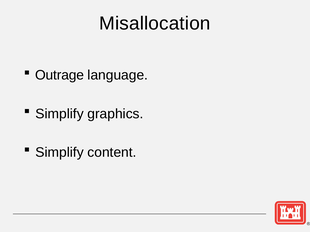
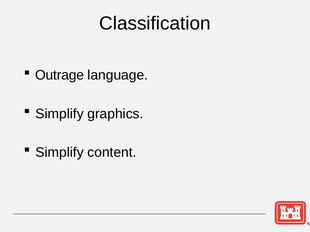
Misallocation: Misallocation -> Classification
